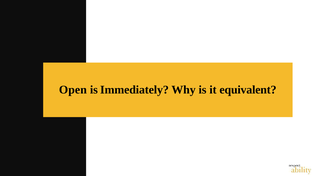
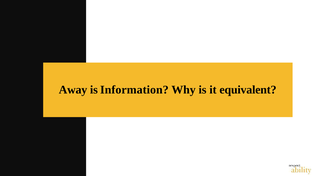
Open: Open -> Away
Immediately: Immediately -> Information
